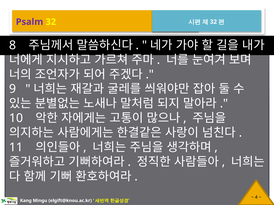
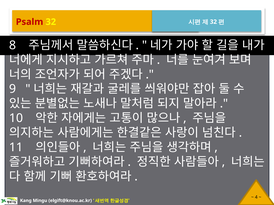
Psalm colour: purple -> red
